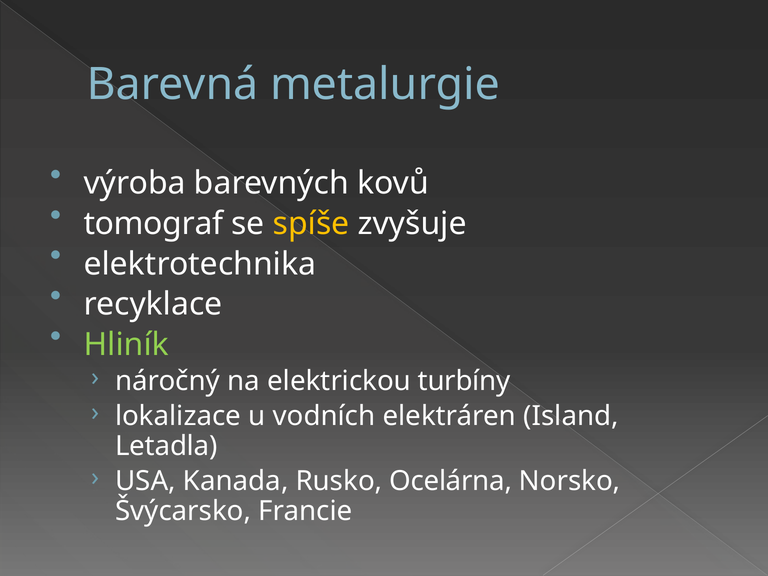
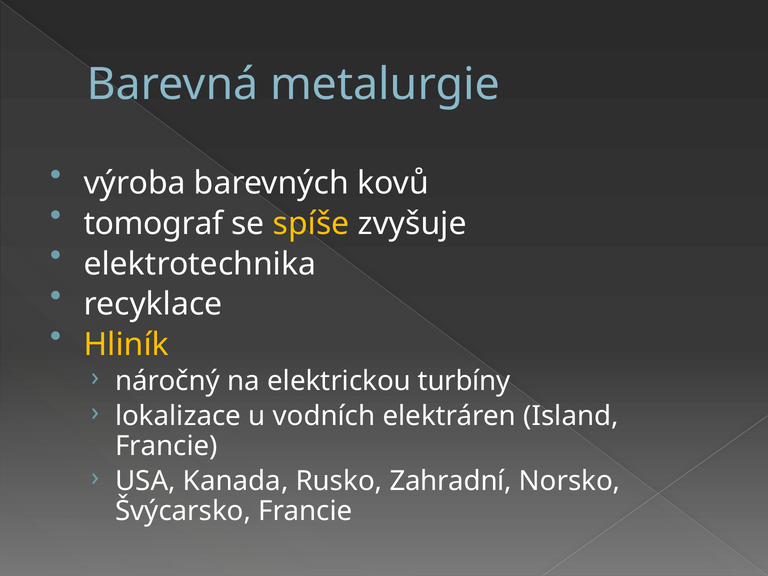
Hliník colour: light green -> yellow
Letadla at (166, 446): Letadla -> Francie
Ocelárna: Ocelárna -> Zahradní
